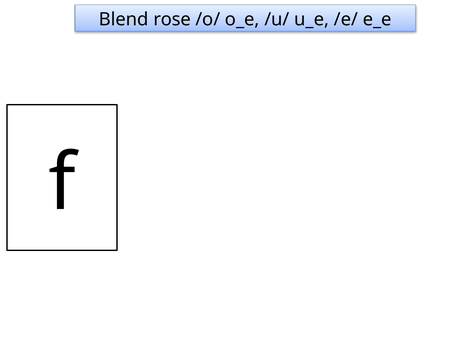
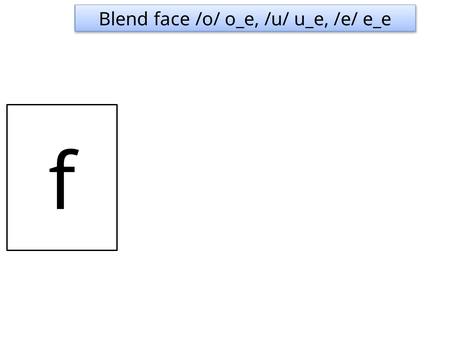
rose: rose -> face
